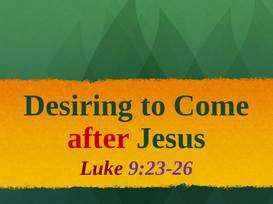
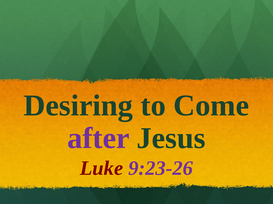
after colour: red -> purple
